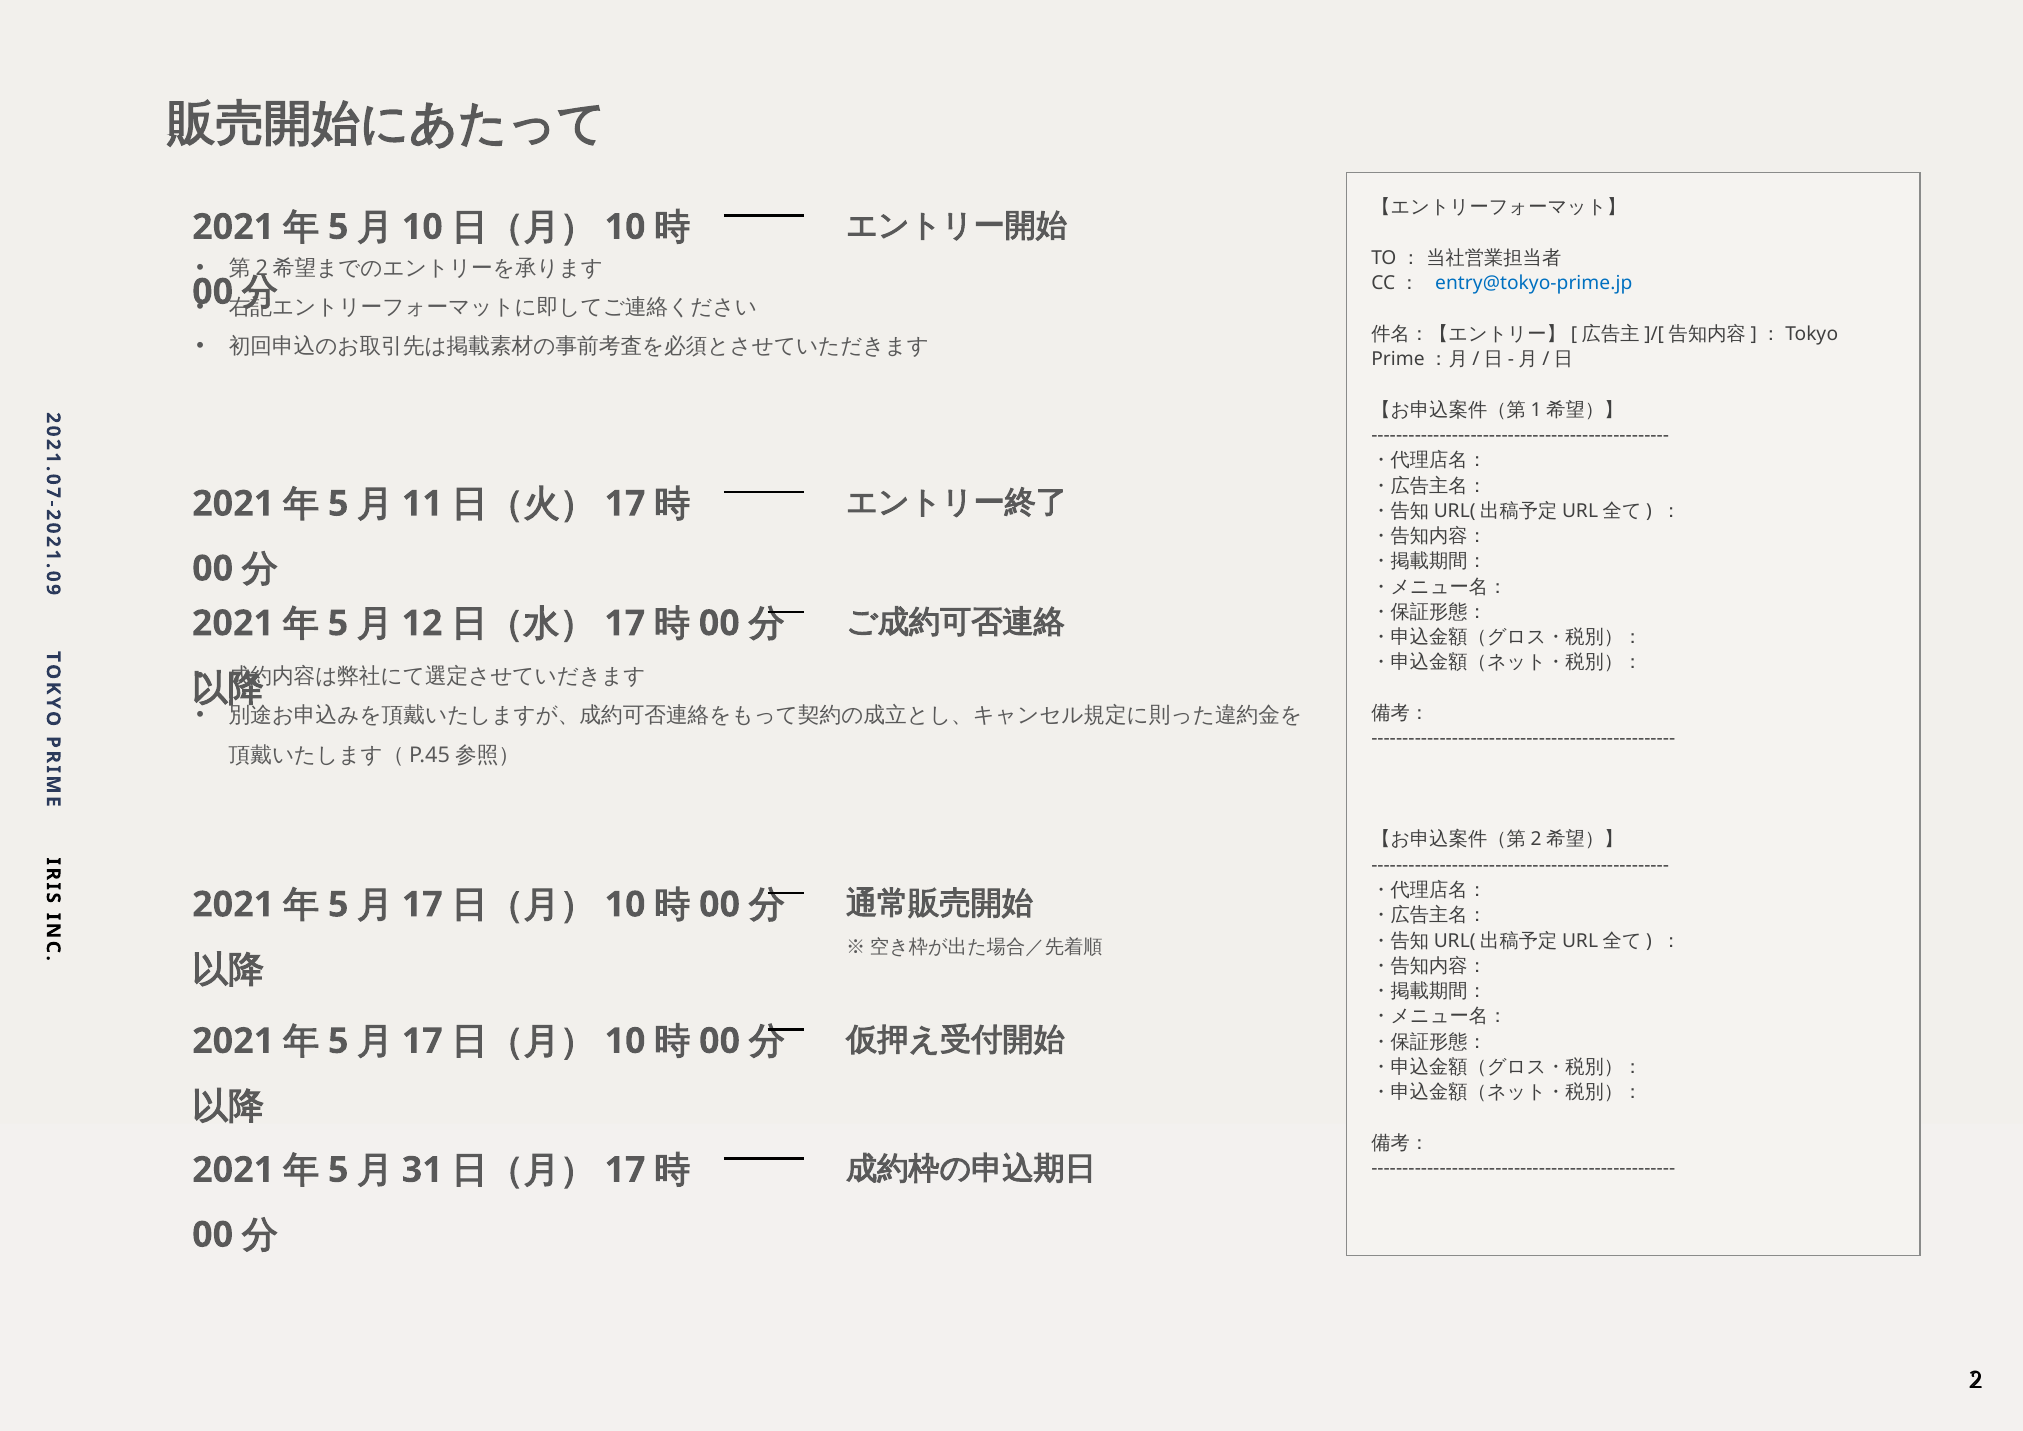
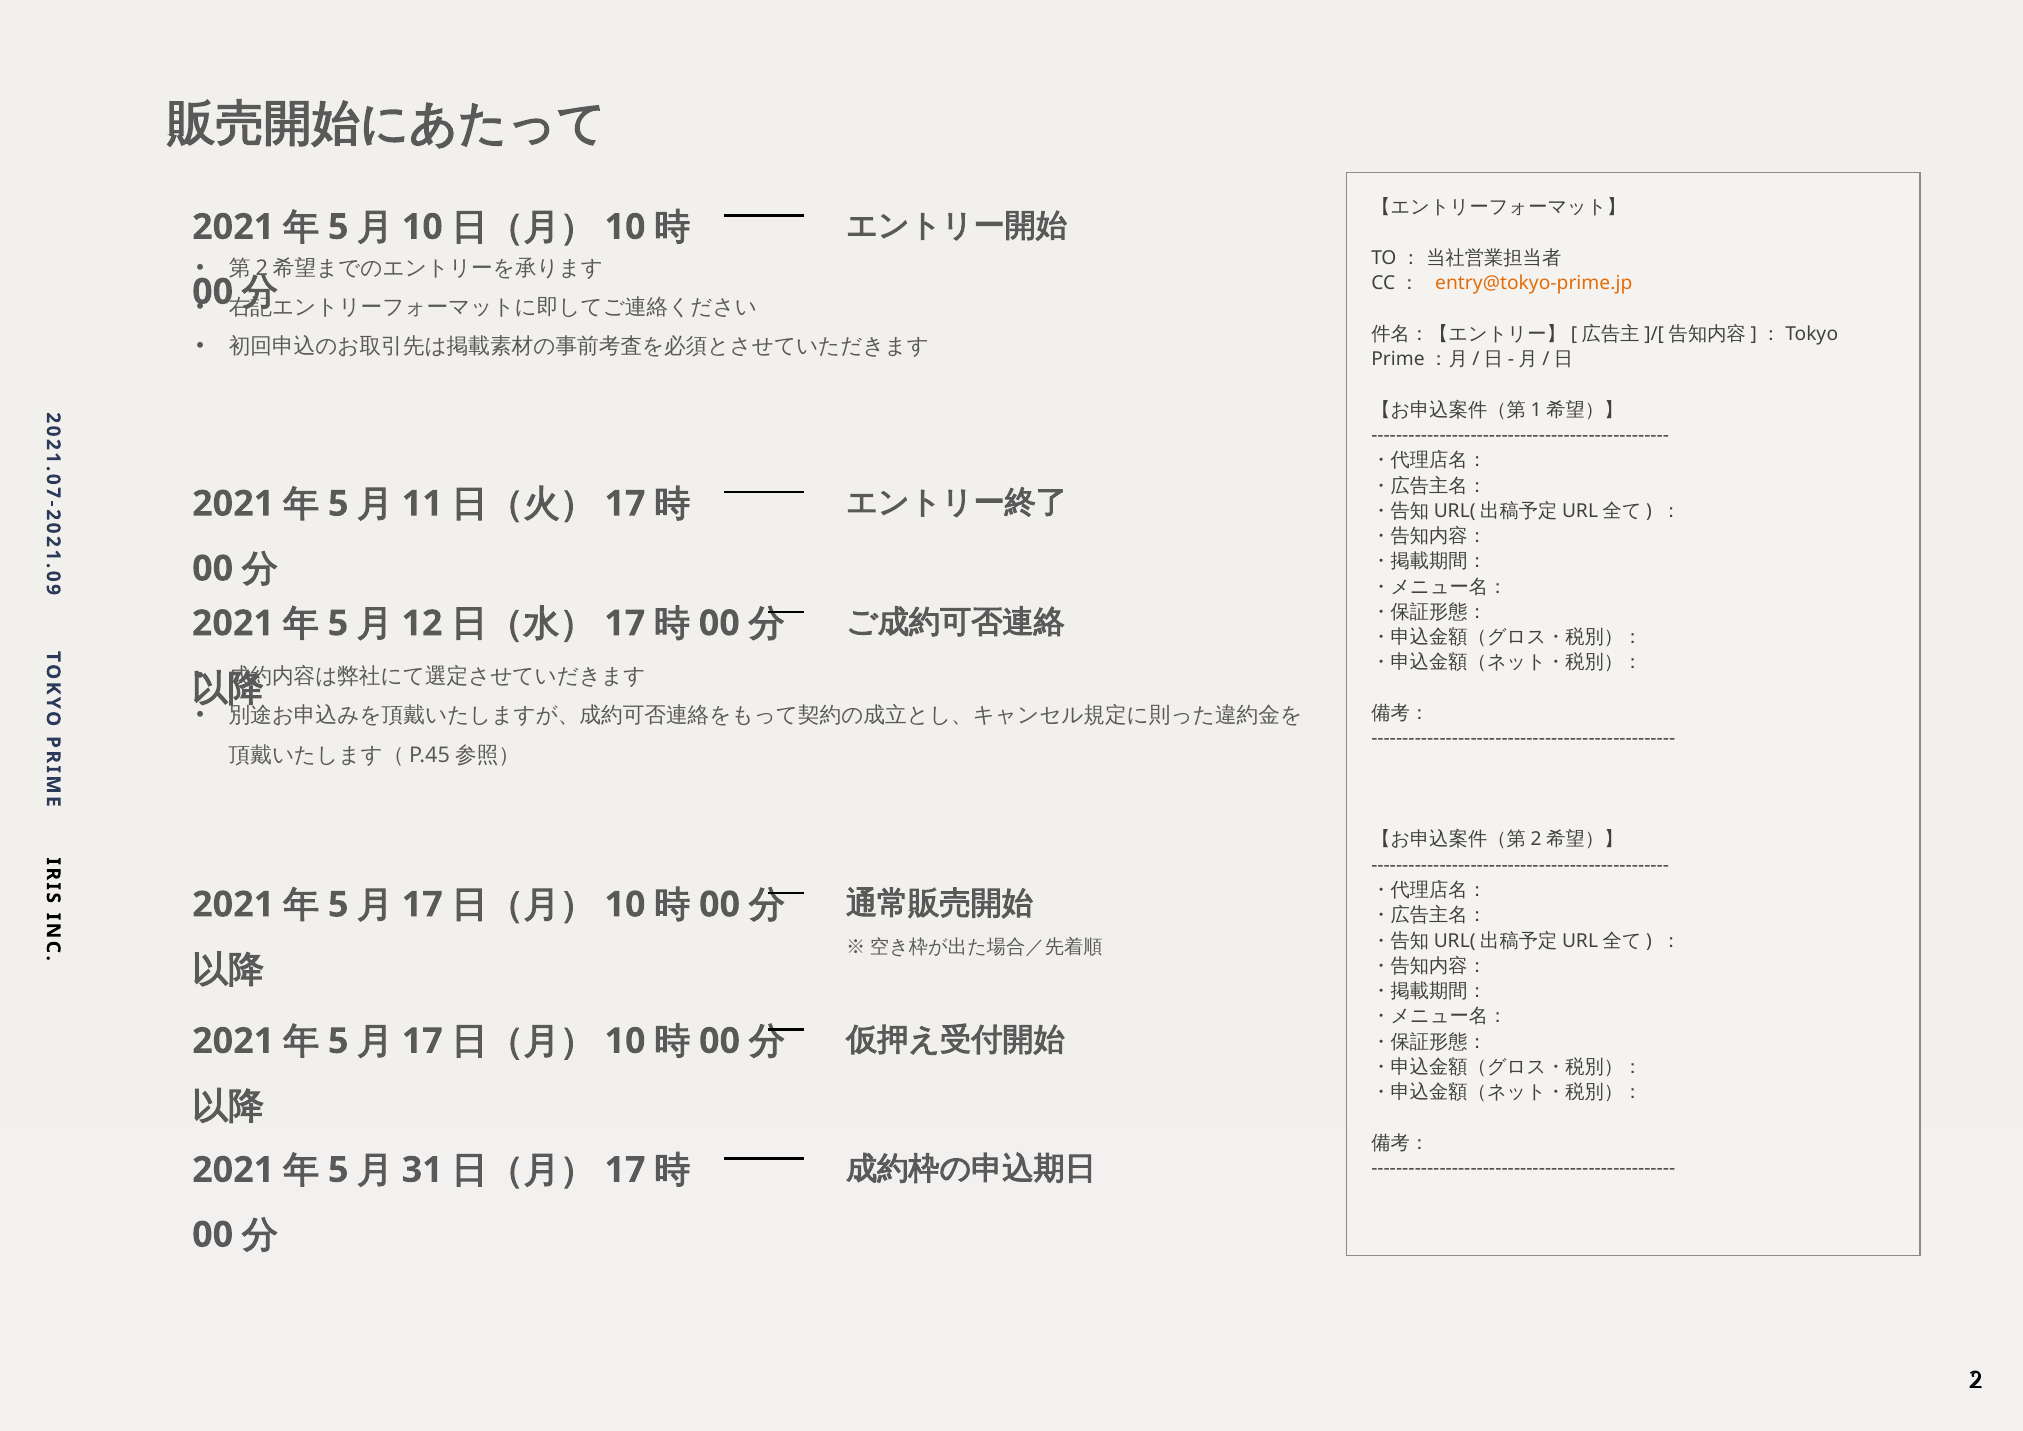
entry@tokyo-prime.jp colour: blue -> orange
